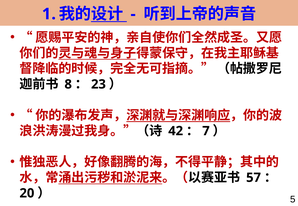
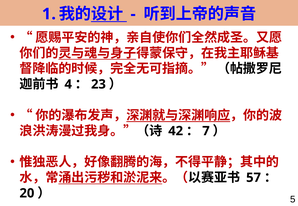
8: 8 -> 4
